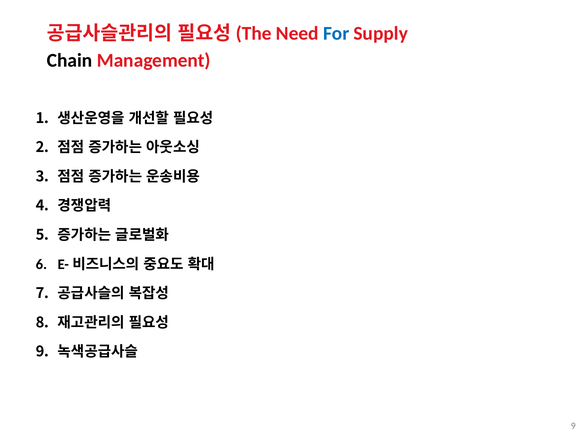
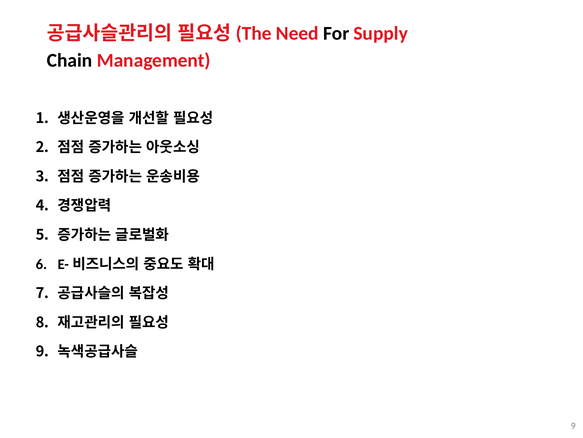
For colour: blue -> black
